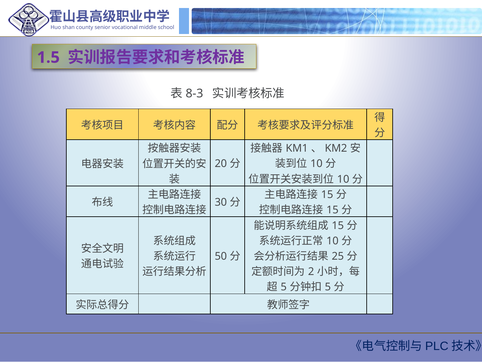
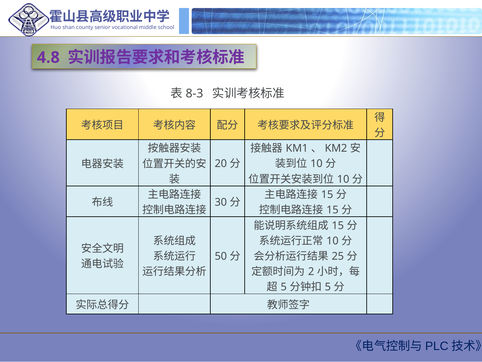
1.5: 1.5 -> 4.8
